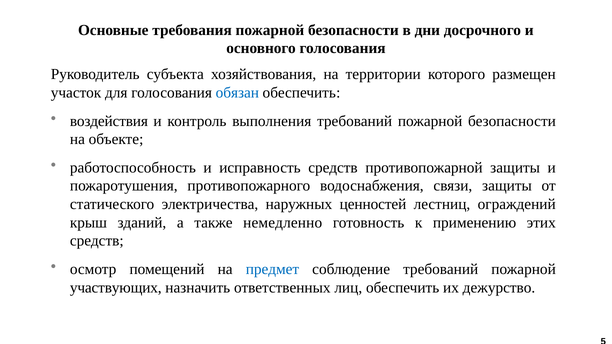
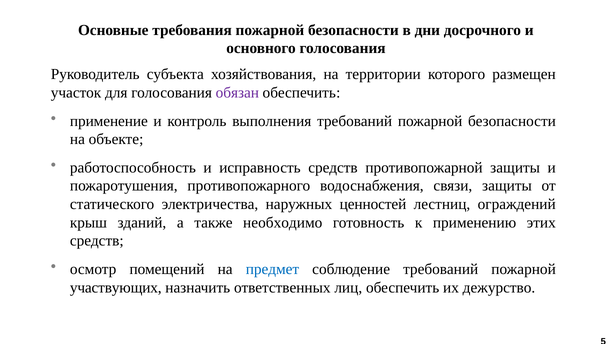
обязан colour: blue -> purple
воздействия: воздействия -> применение
немедленно: немедленно -> необходимо
